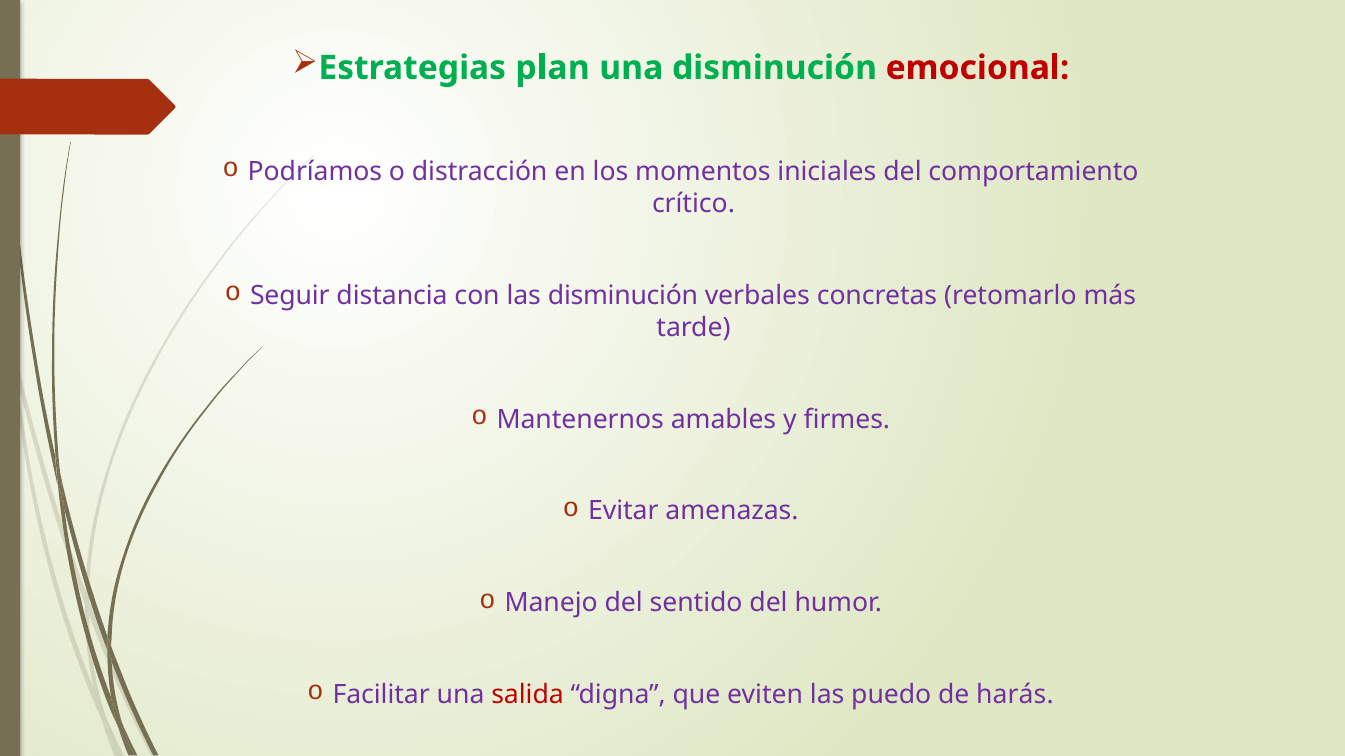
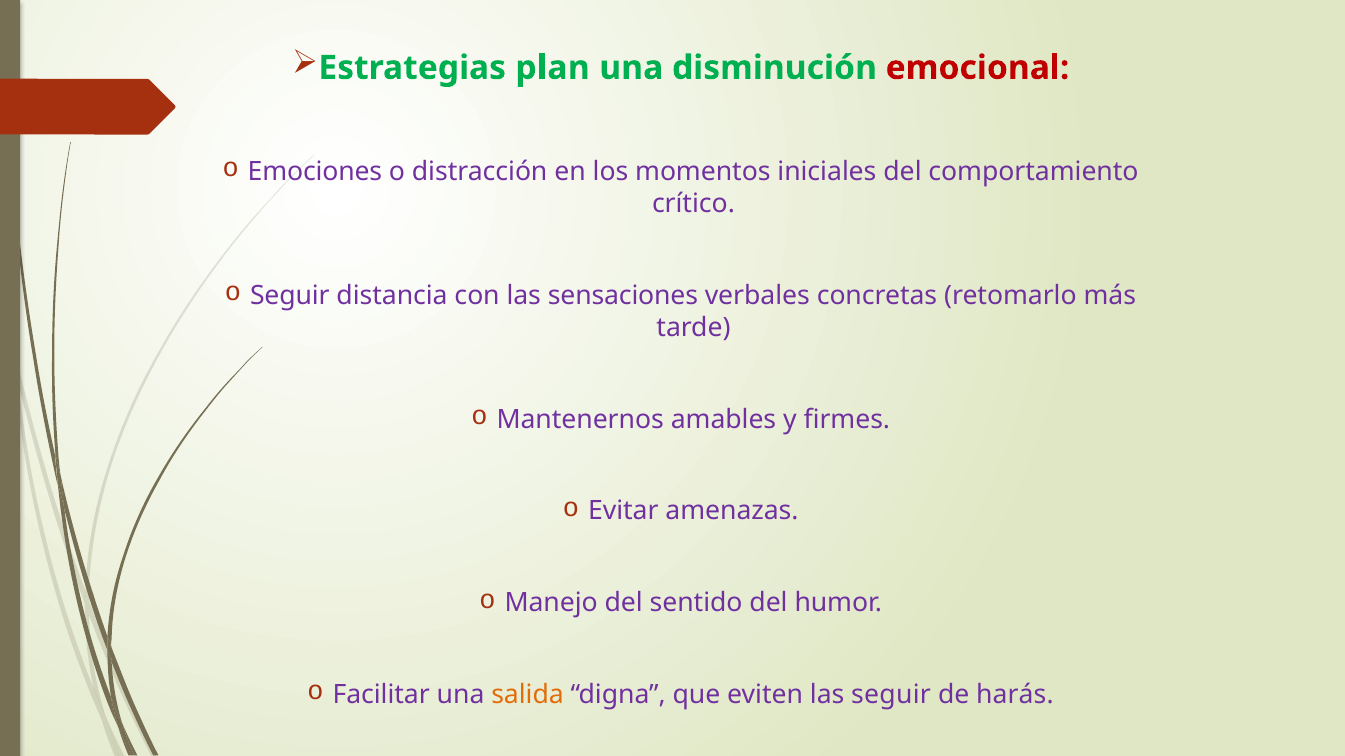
Podríamos: Podríamos -> Emociones
las disminución: disminución -> sensaciones
salida colour: red -> orange
las puedo: puedo -> seguir
